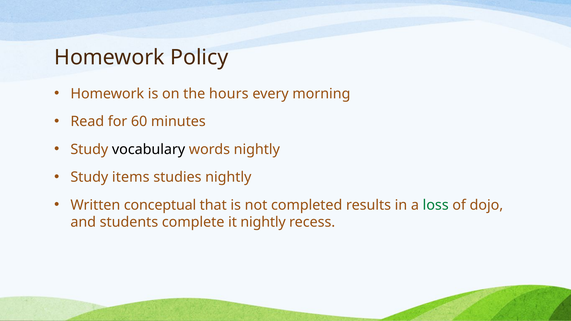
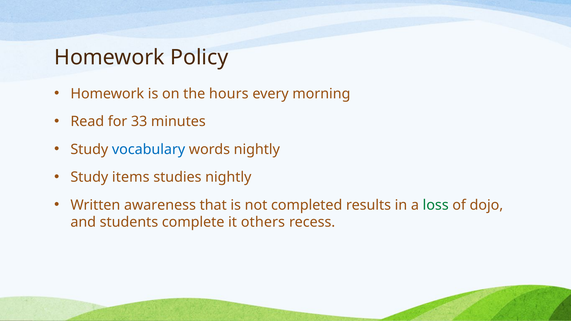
60: 60 -> 33
vocabulary colour: black -> blue
conceptual: conceptual -> awareness
it nightly: nightly -> others
